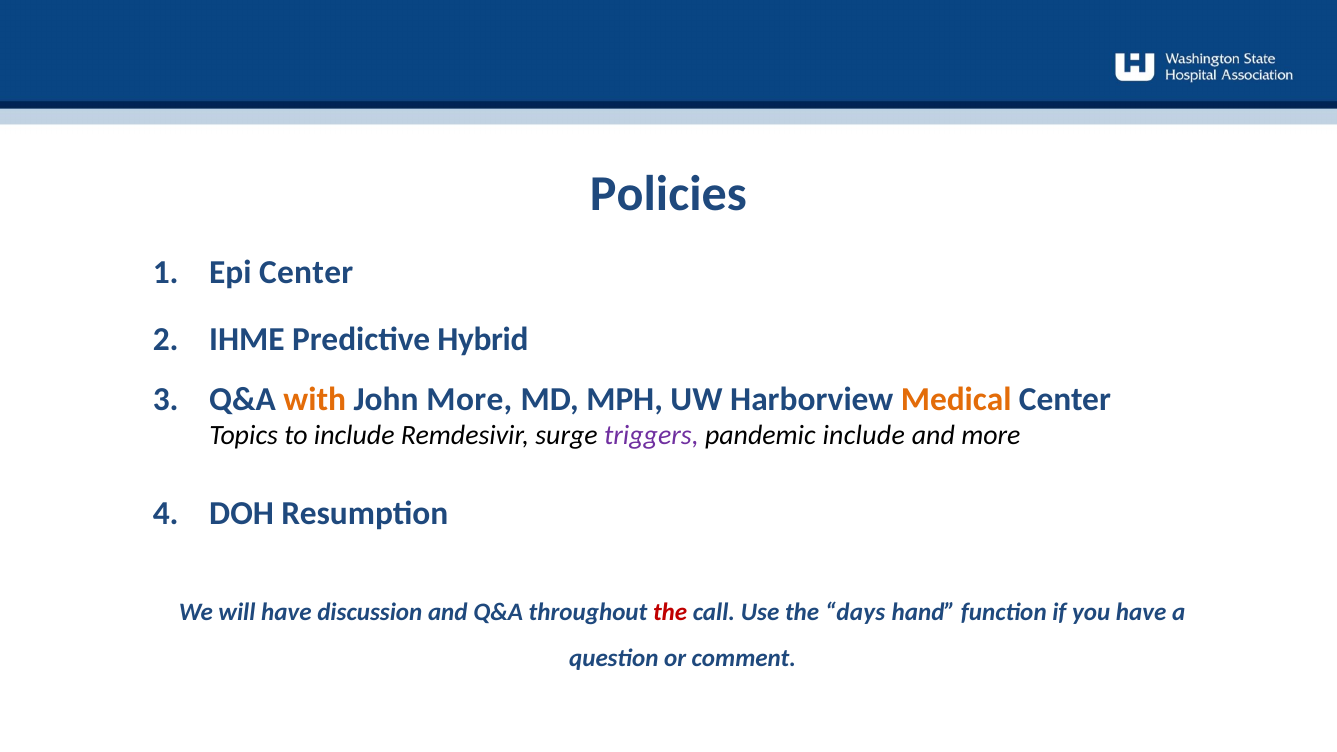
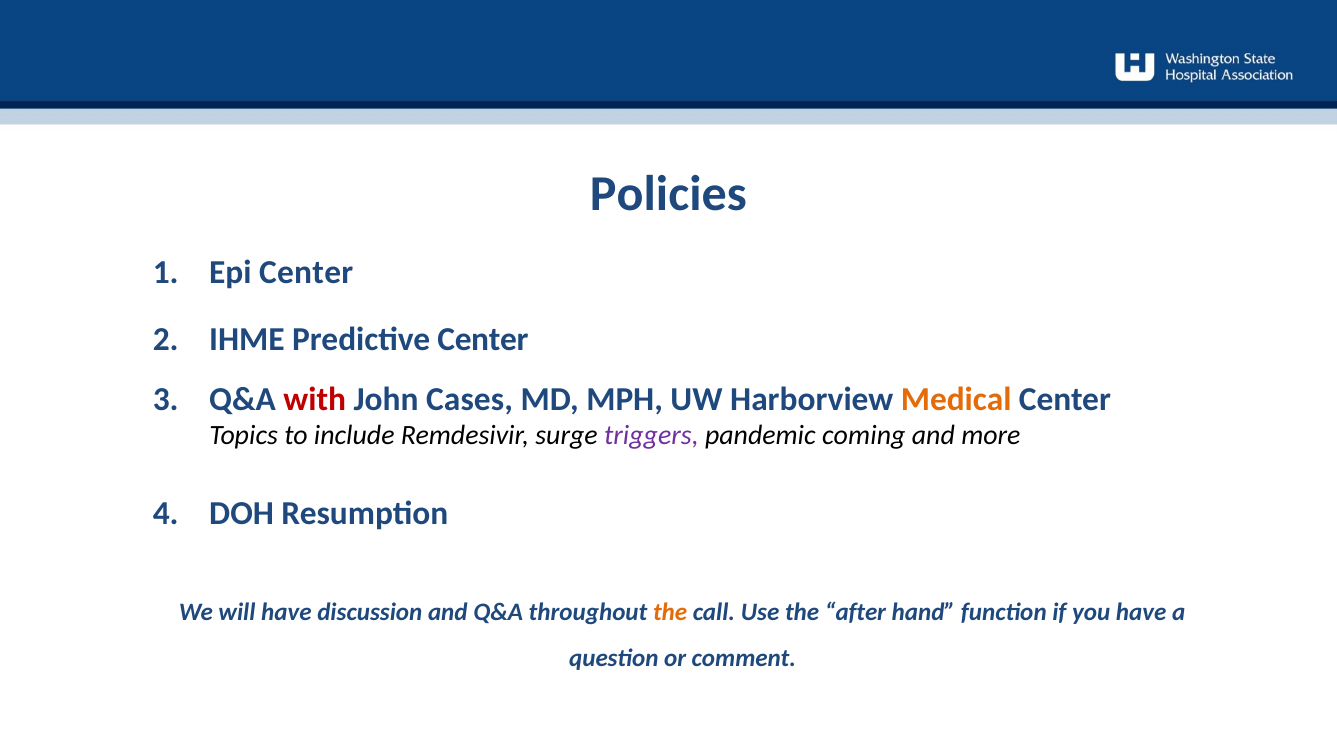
Predictive Hybrid: Hybrid -> Center
with colour: orange -> red
John More: More -> Cases
pandemic include: include -> coming
the at (670, 613) colour: red -> orange
days: days -> after
